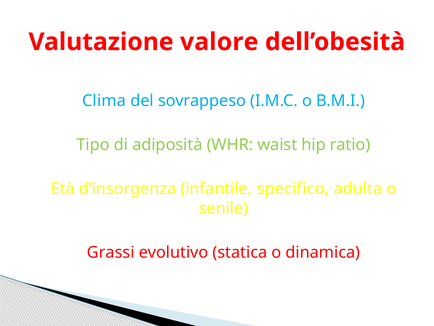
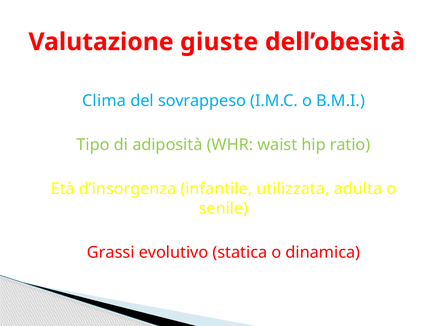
valore: valore -> giuste
specifico: specifico -> utilizzata
